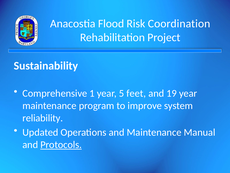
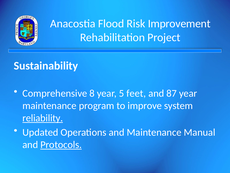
Coordination: Coordination -> Improvement
1: 1 -> 8
19: 19 -> 87
reliability underline: none -> present
